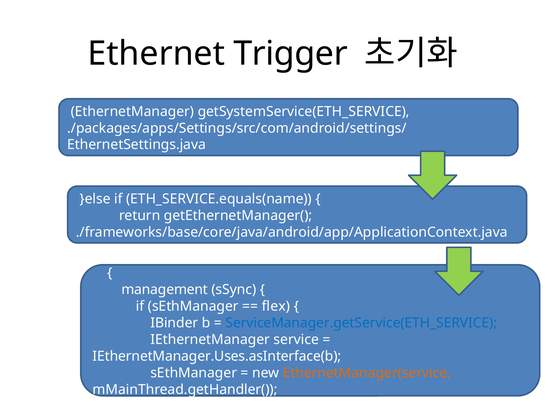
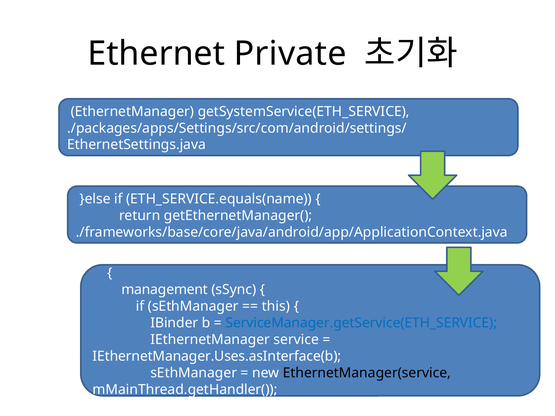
Ethernet Trigger: Trigger -> Private
flex: flex -> this
EthernetManager(service colour: orange -> black
